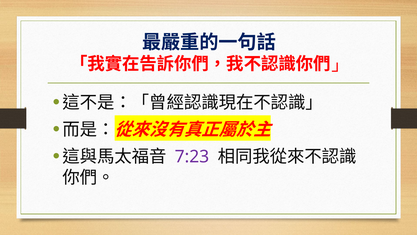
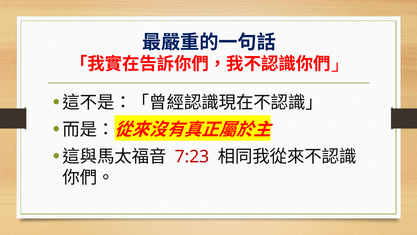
7:23 colour: purple -> red
